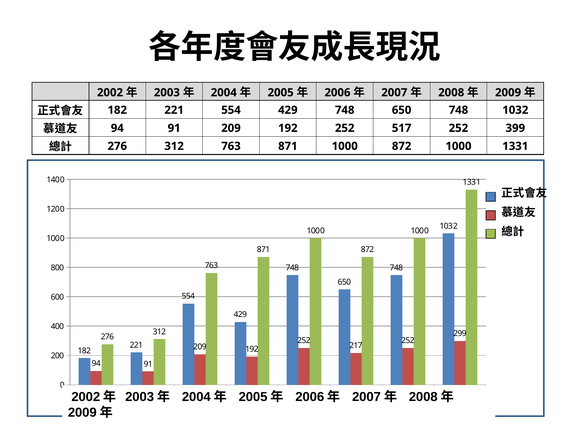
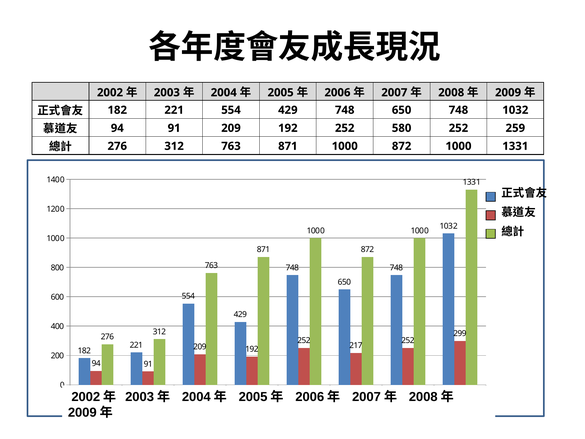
517: 517 -> 580
399: 399 -> 259
